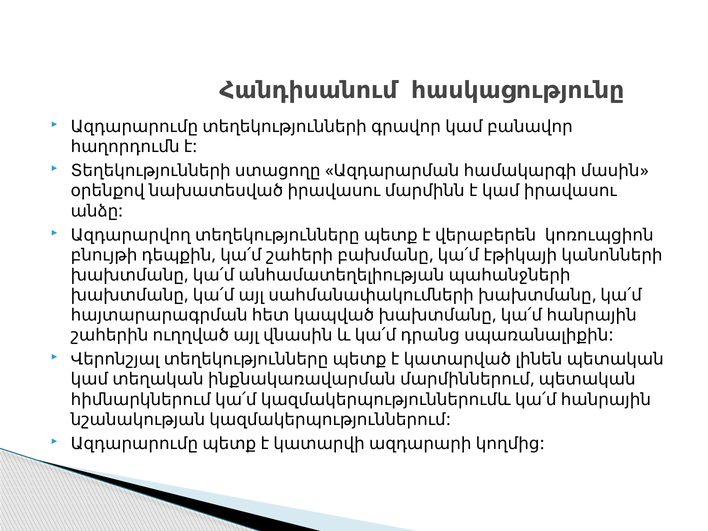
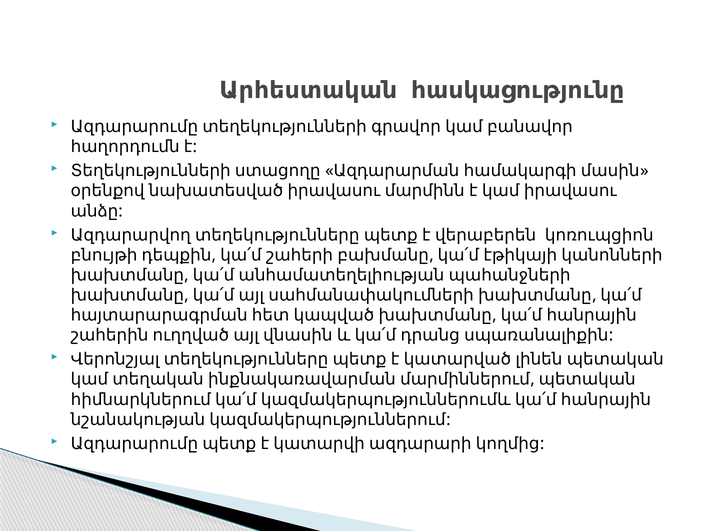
Հանդիսանում: Հանդիսանում -> Արհեստական
